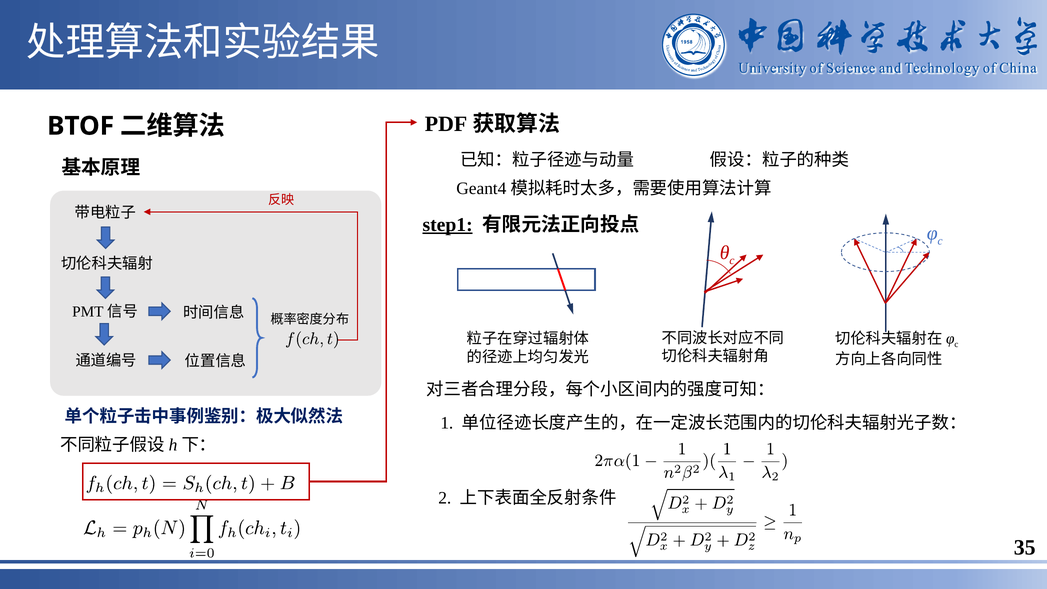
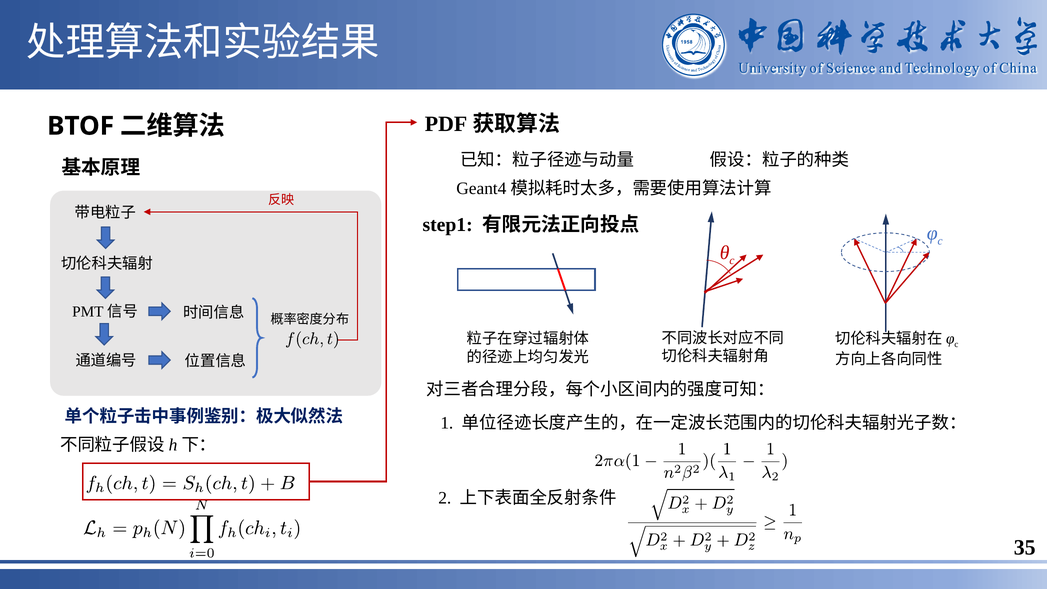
step1 underline: present -> none
